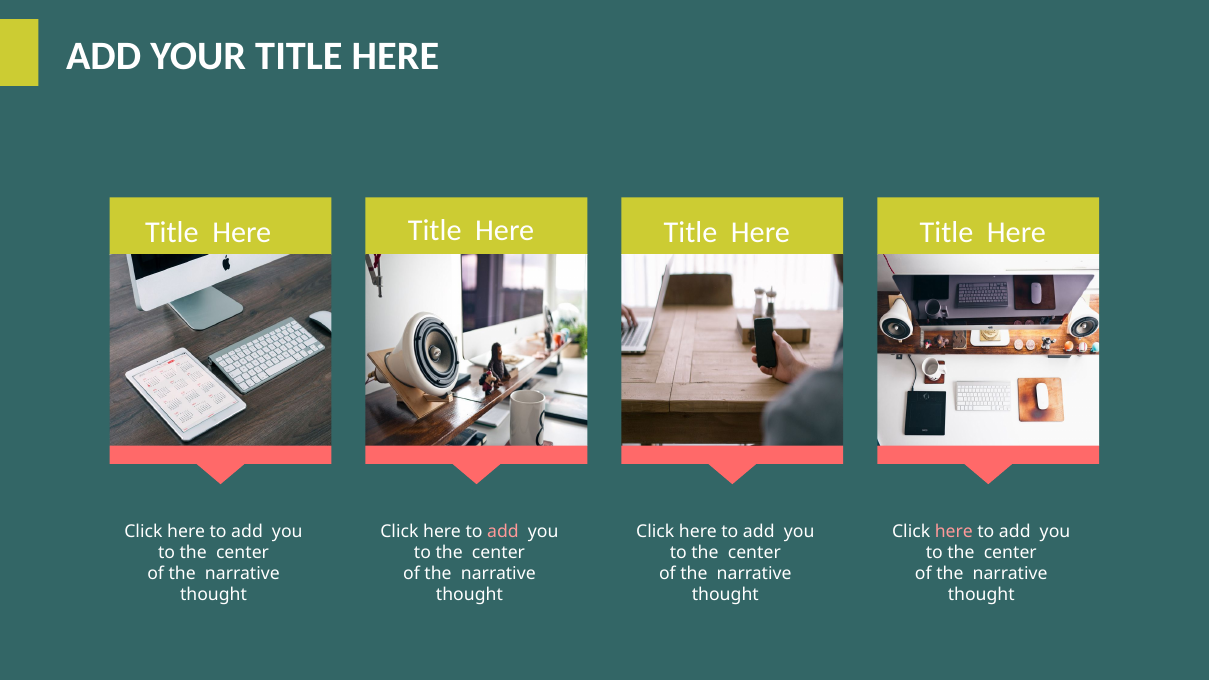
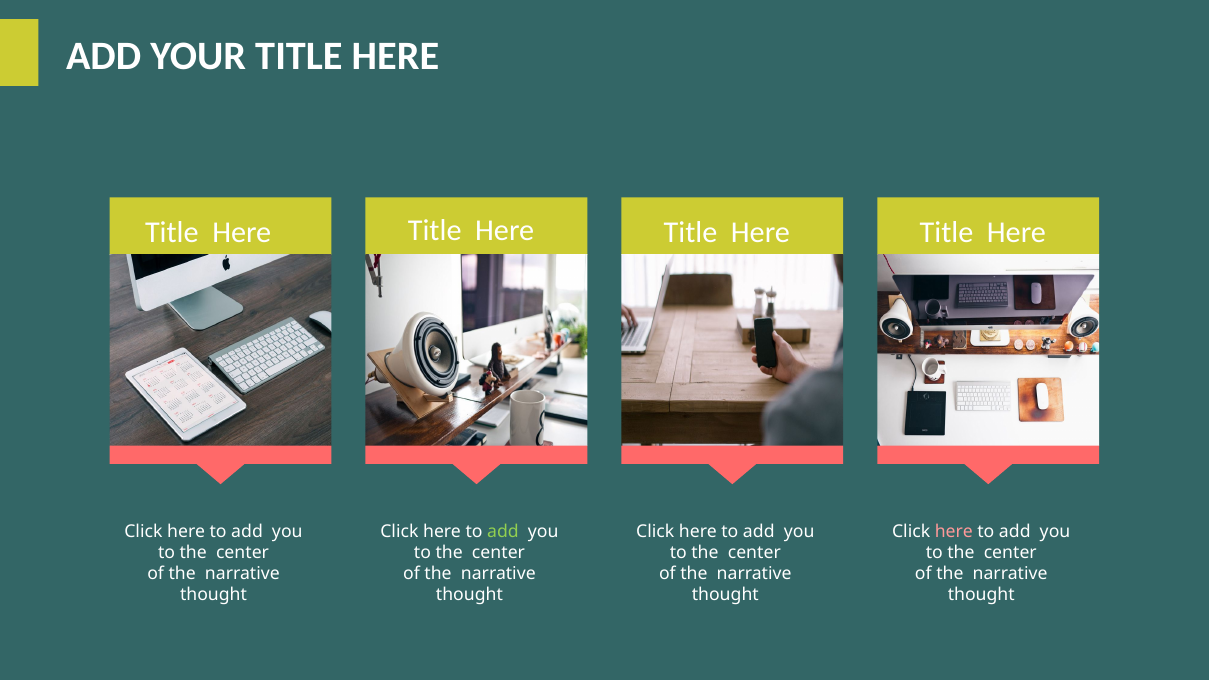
add at (503, 531) colour: pink -> light green
